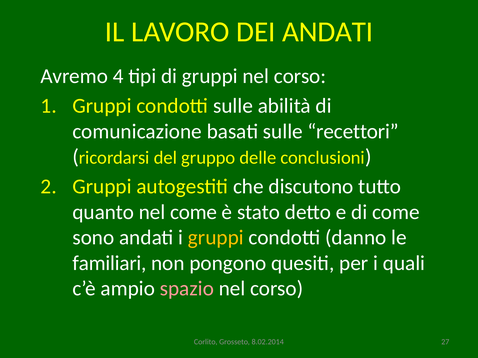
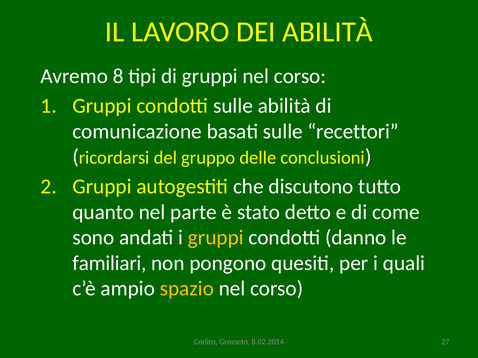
DEI ANDATI: ANDATI -> ABILITÀ
4: 4 -> 8
nel come: come -> parte
spazio colour: pink -> yellow
